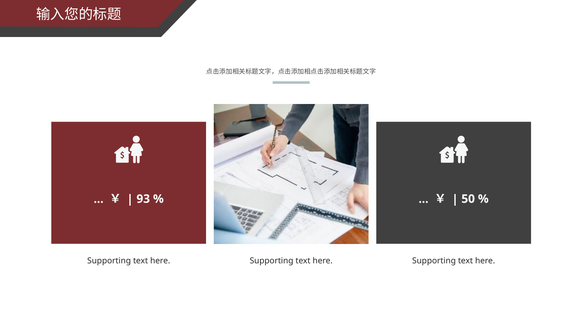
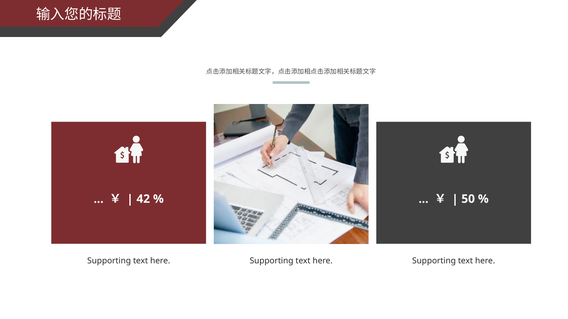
93: 93 -> 42
